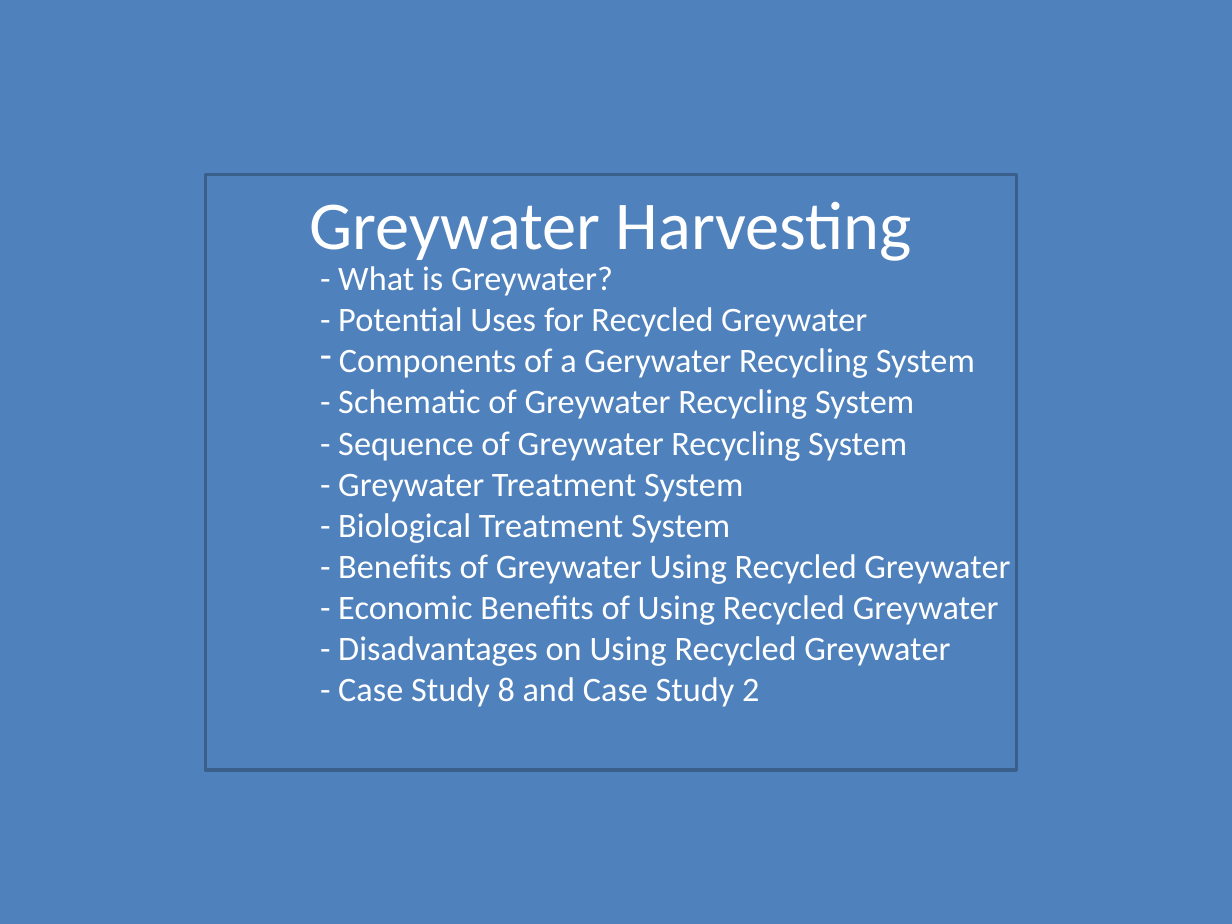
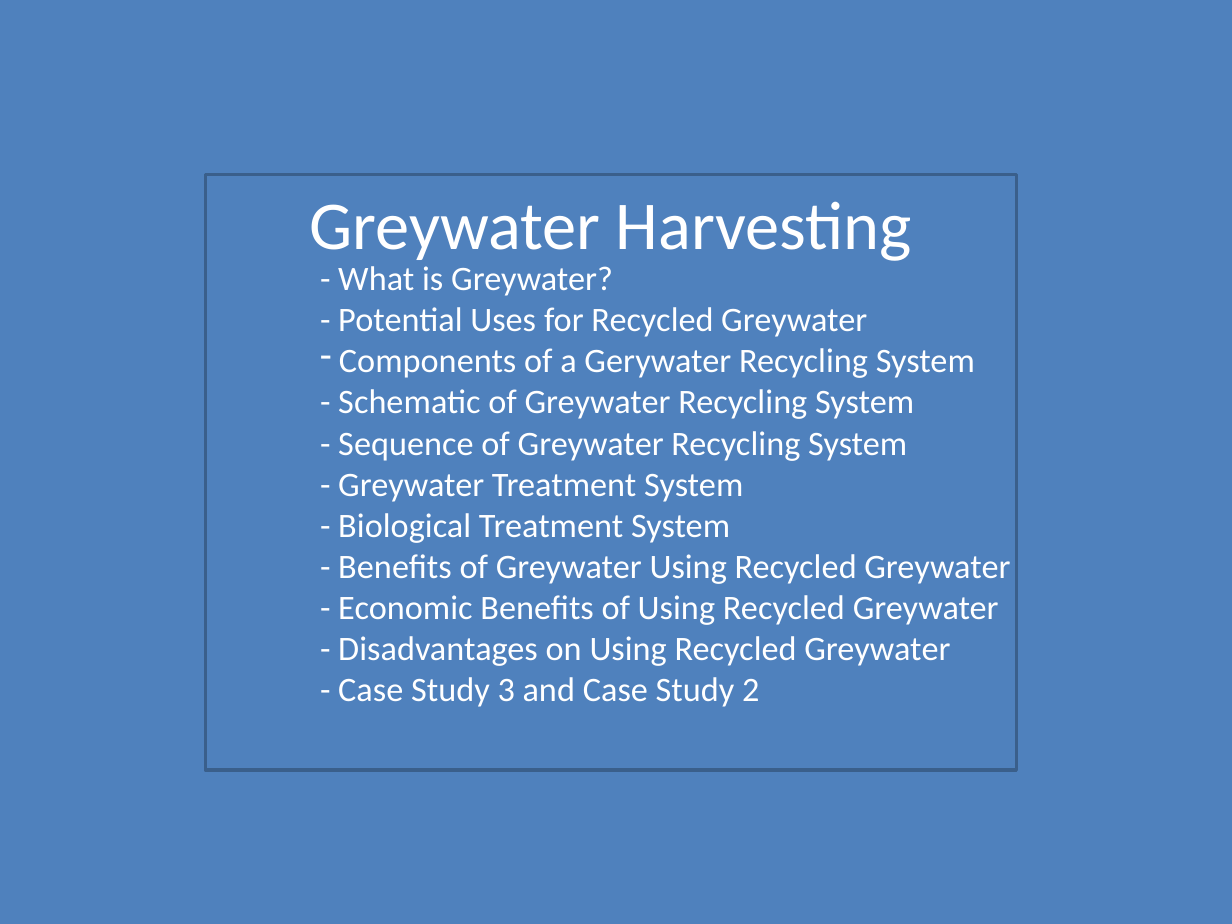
8: 8 -> 3
